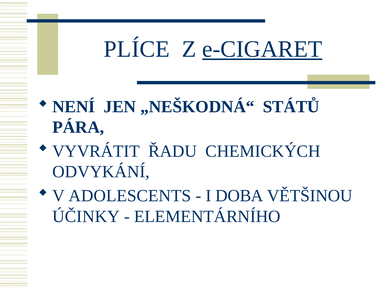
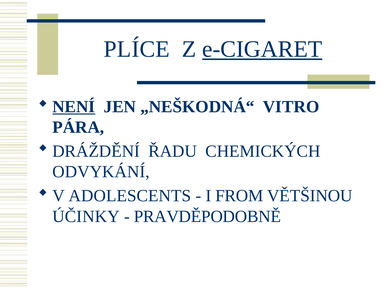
NENÍ underline: none -> present
STÁTŮ: STÁTŮ -> VITRO
VYVRÁTIT: VYVRÁTIT -> DRÁŽDĚNÍ
DOBA: DOBA -> FROM
ELEMENTÁRNÍHO: ELEMENTÁRNÍHO -> PRAVDĚPODOBNĚ
